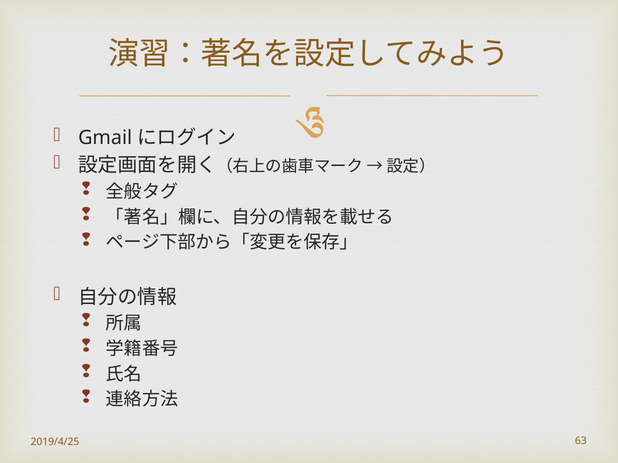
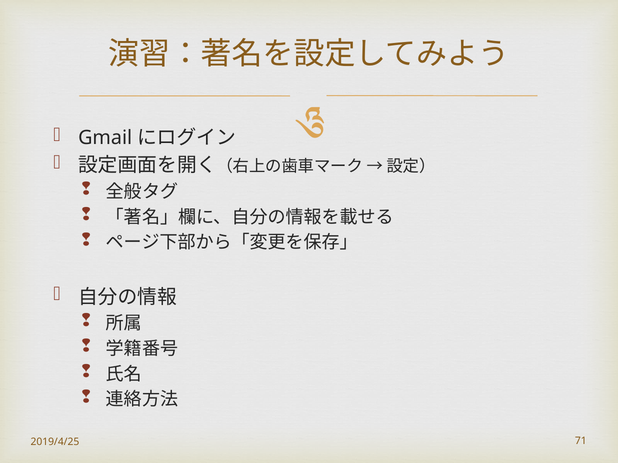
63: 63 -> 71
